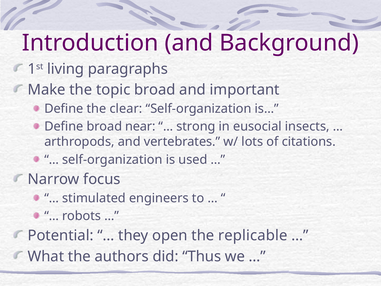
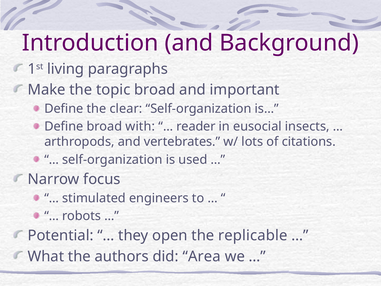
near: near -> with
strong: strong -> reader
Thus: Thus -> Area
